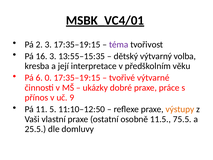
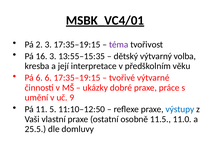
6 0: 0 -> 6
přínos: přínos -> umění
výstupy colour: orange -> blue
75.5: 75.5 -> 11.0
